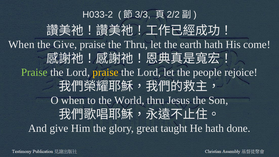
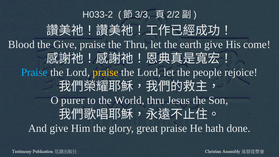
When at (21, 44): When -> Blood
earth hath: hath -> give
Praise at (34, 72) colour: light green -> light blue
O when: when -> purer
great taught: taught -> praise
